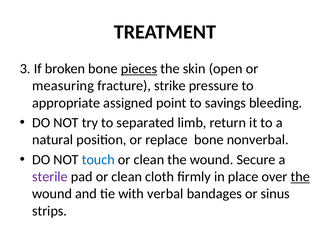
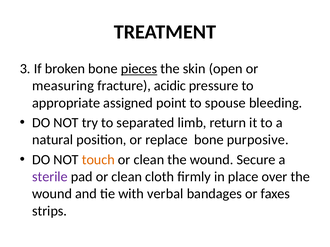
strike: strike -> acidic
savings: savings -> spouse
nonverbal: nonverbal -> purposive
touch colour: blue -> orange
the at (300, 177) underline: present -> none
sinus: sinus -> faxes
